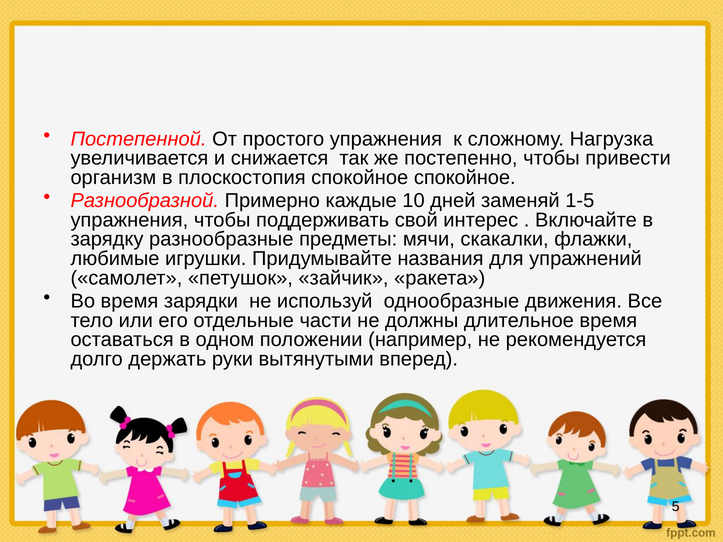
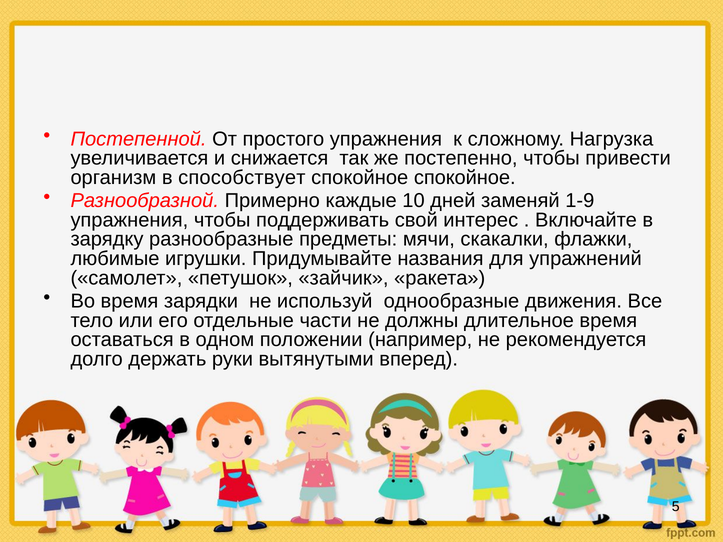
плоскостопия: плоскостопия -> способствует
1-5: 1-5 -> 1-9
